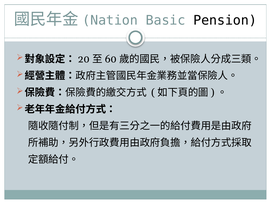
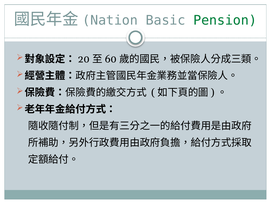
Pension colour: black -> green
